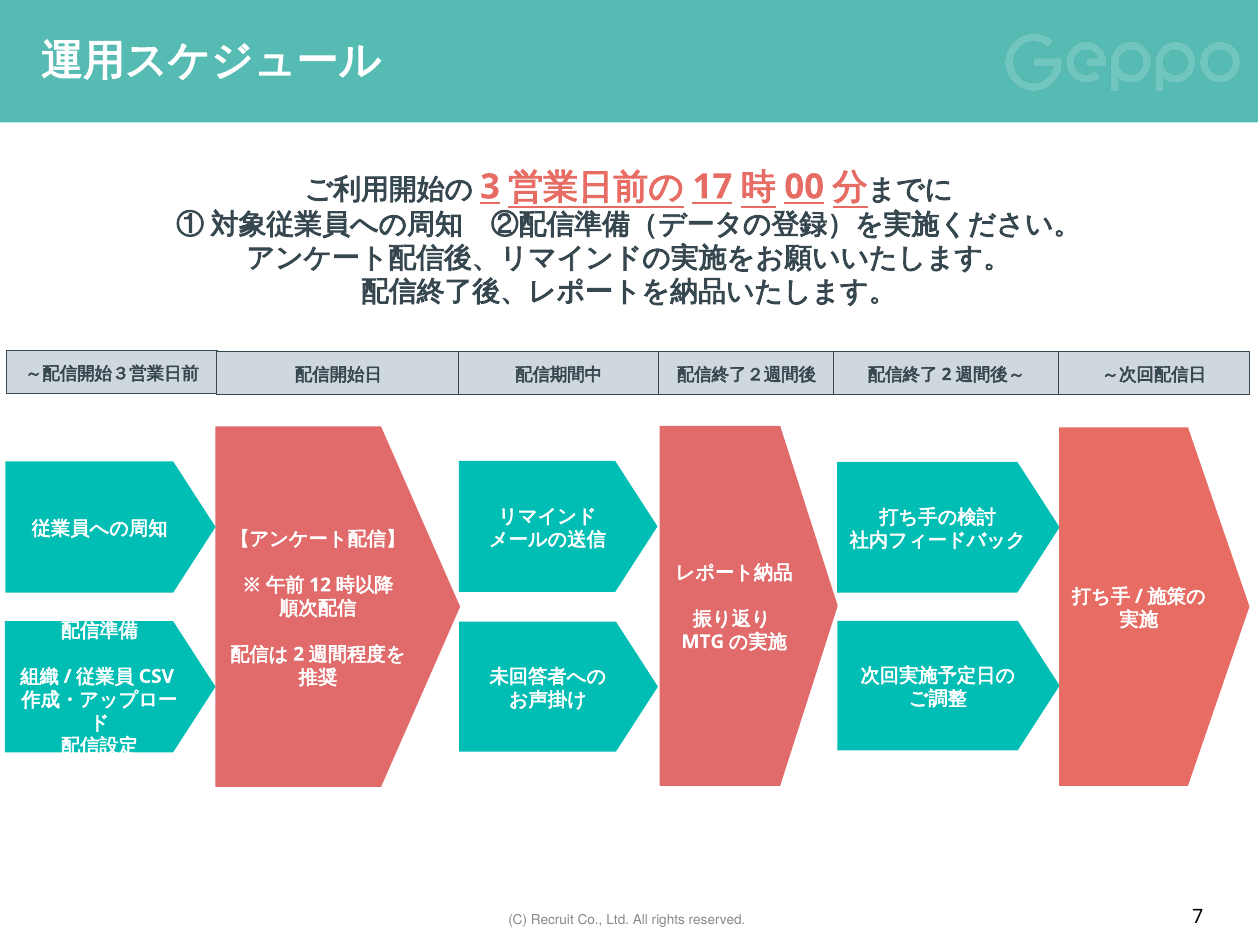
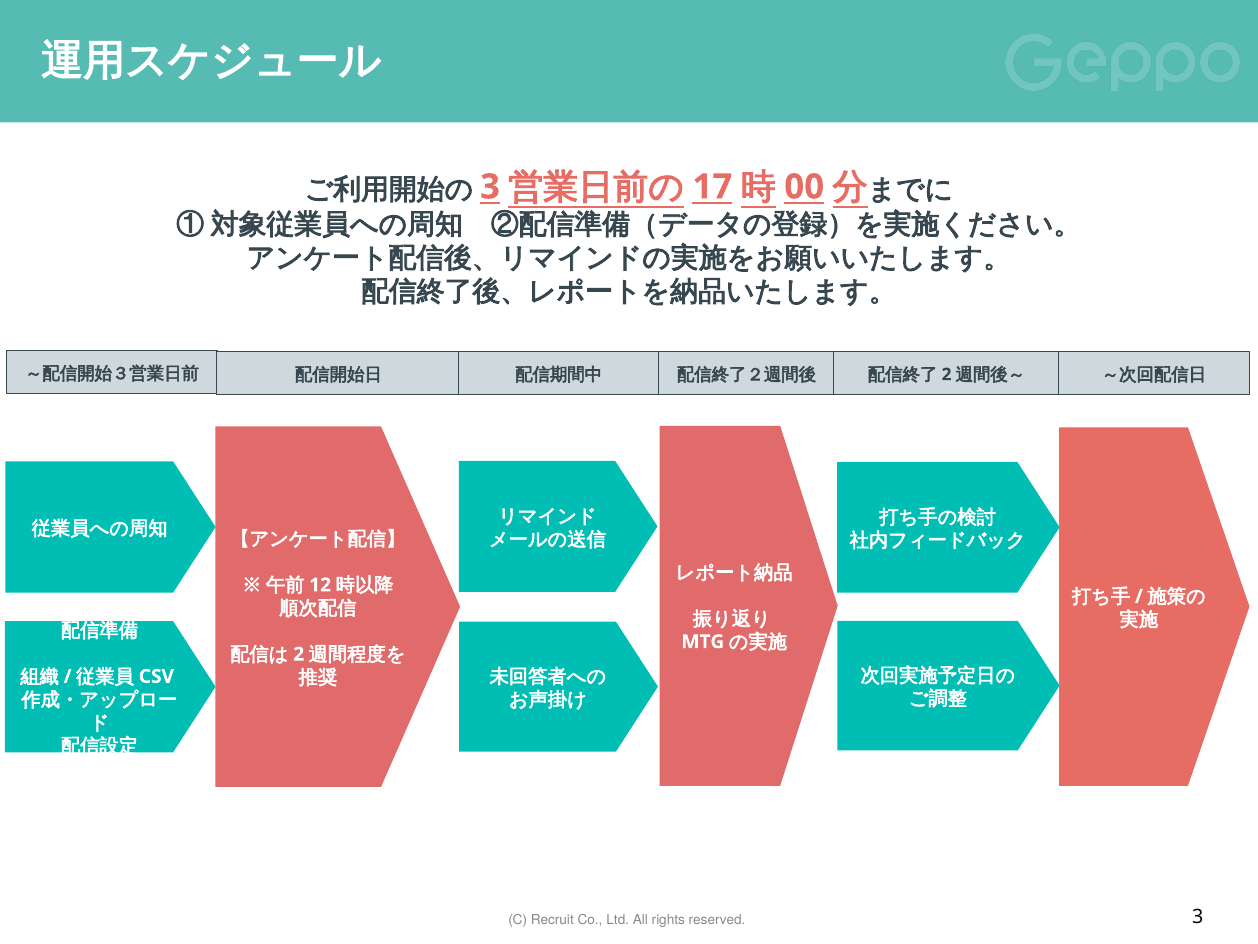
7: 7 -> 3
